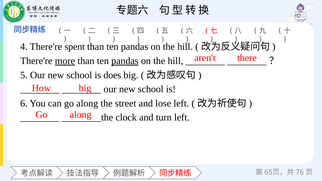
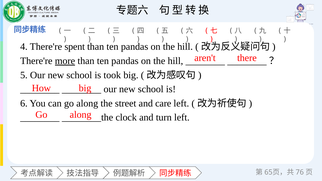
pandas at (125, 61) underline: present -> none
does: does -> took
lose: lose -> care
